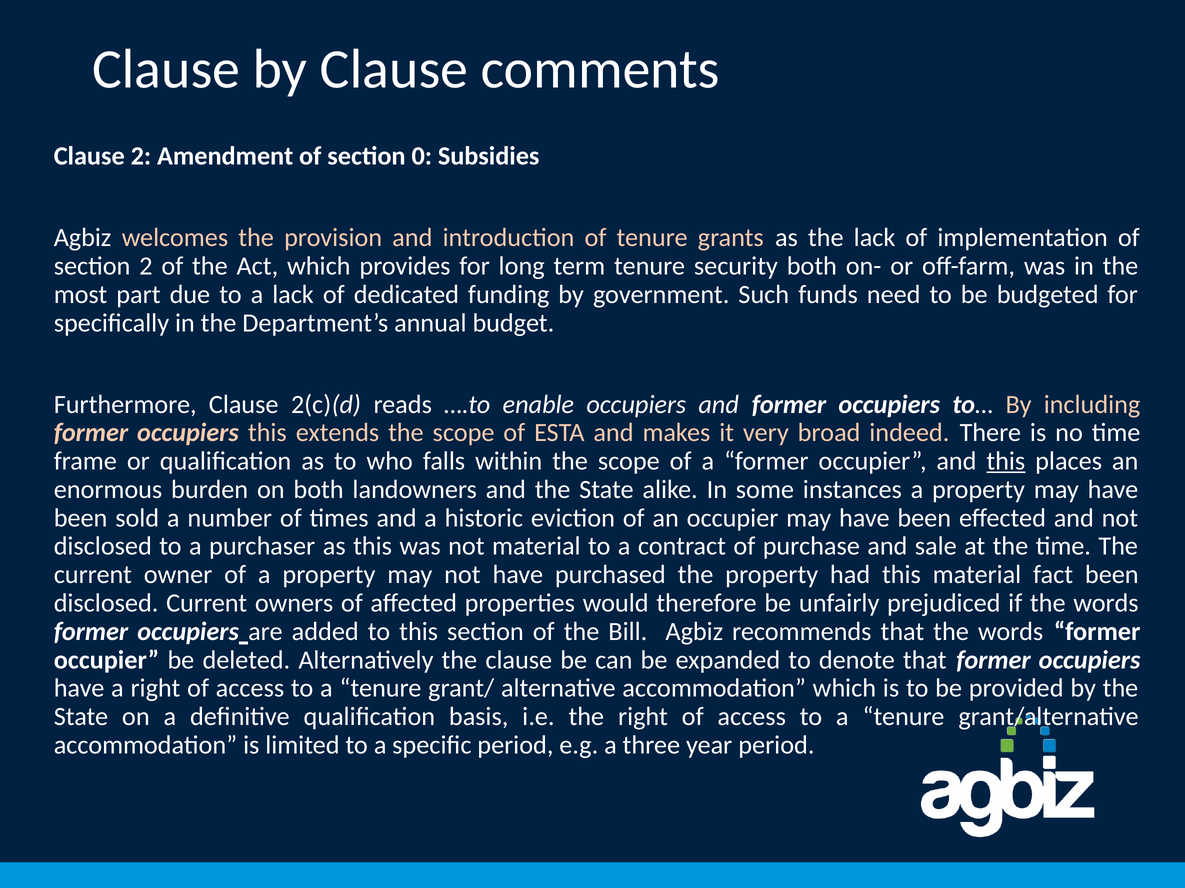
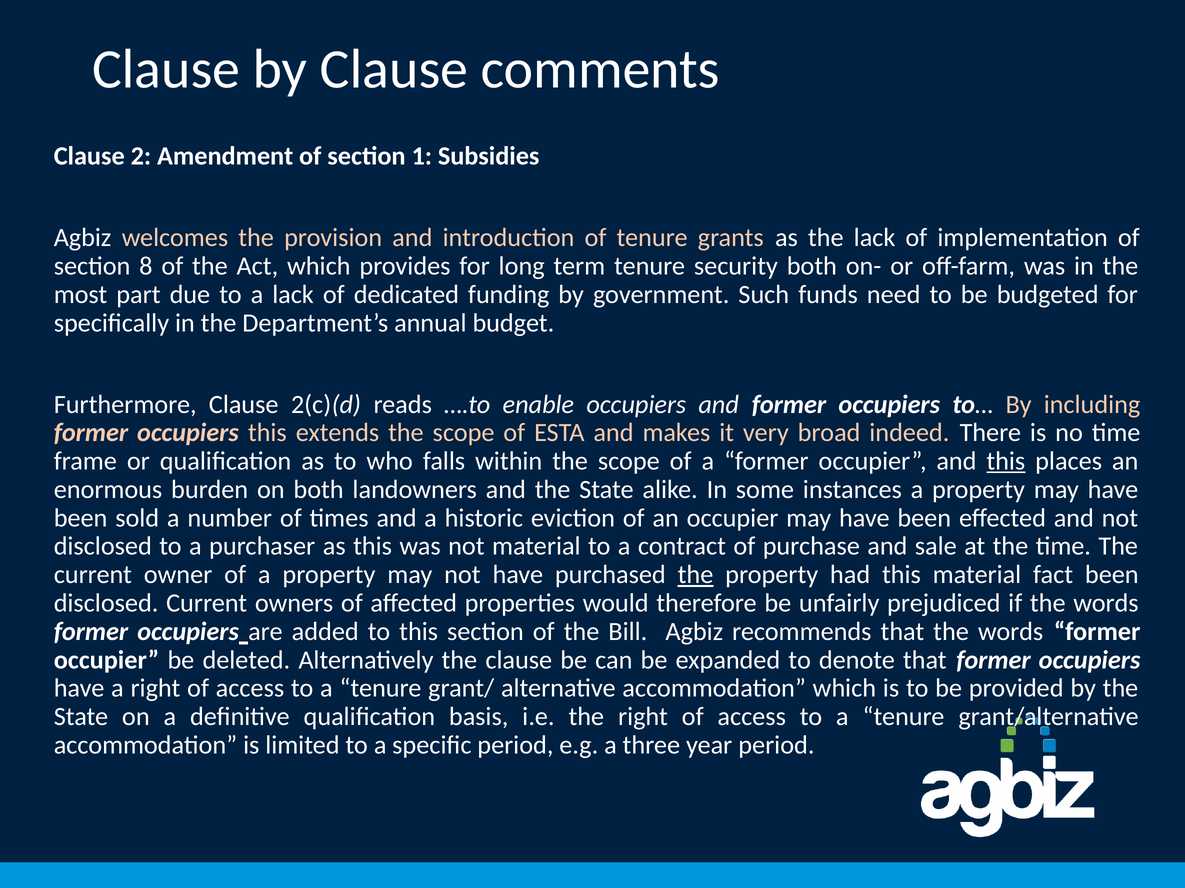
0: 0 -> 1
section 2: 2 -> 8
the at (696, 575) underline: none -> present
